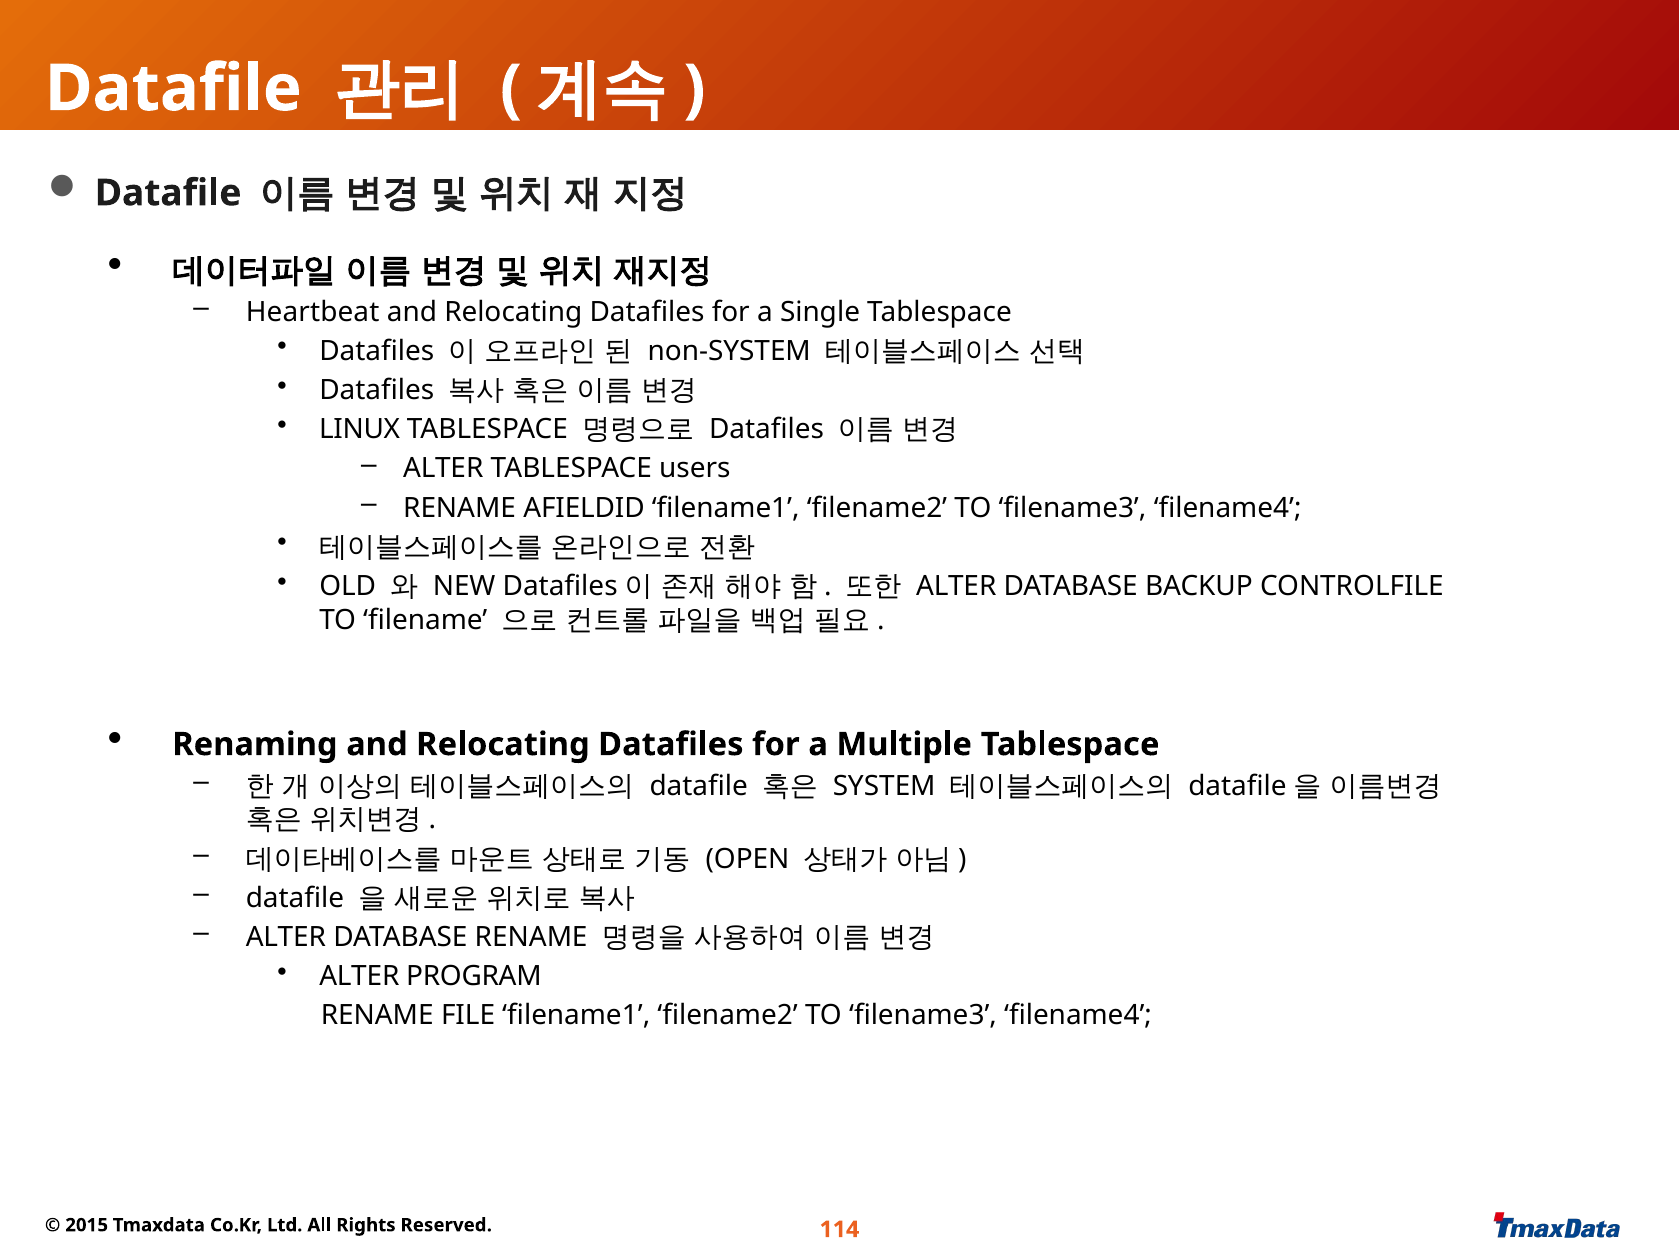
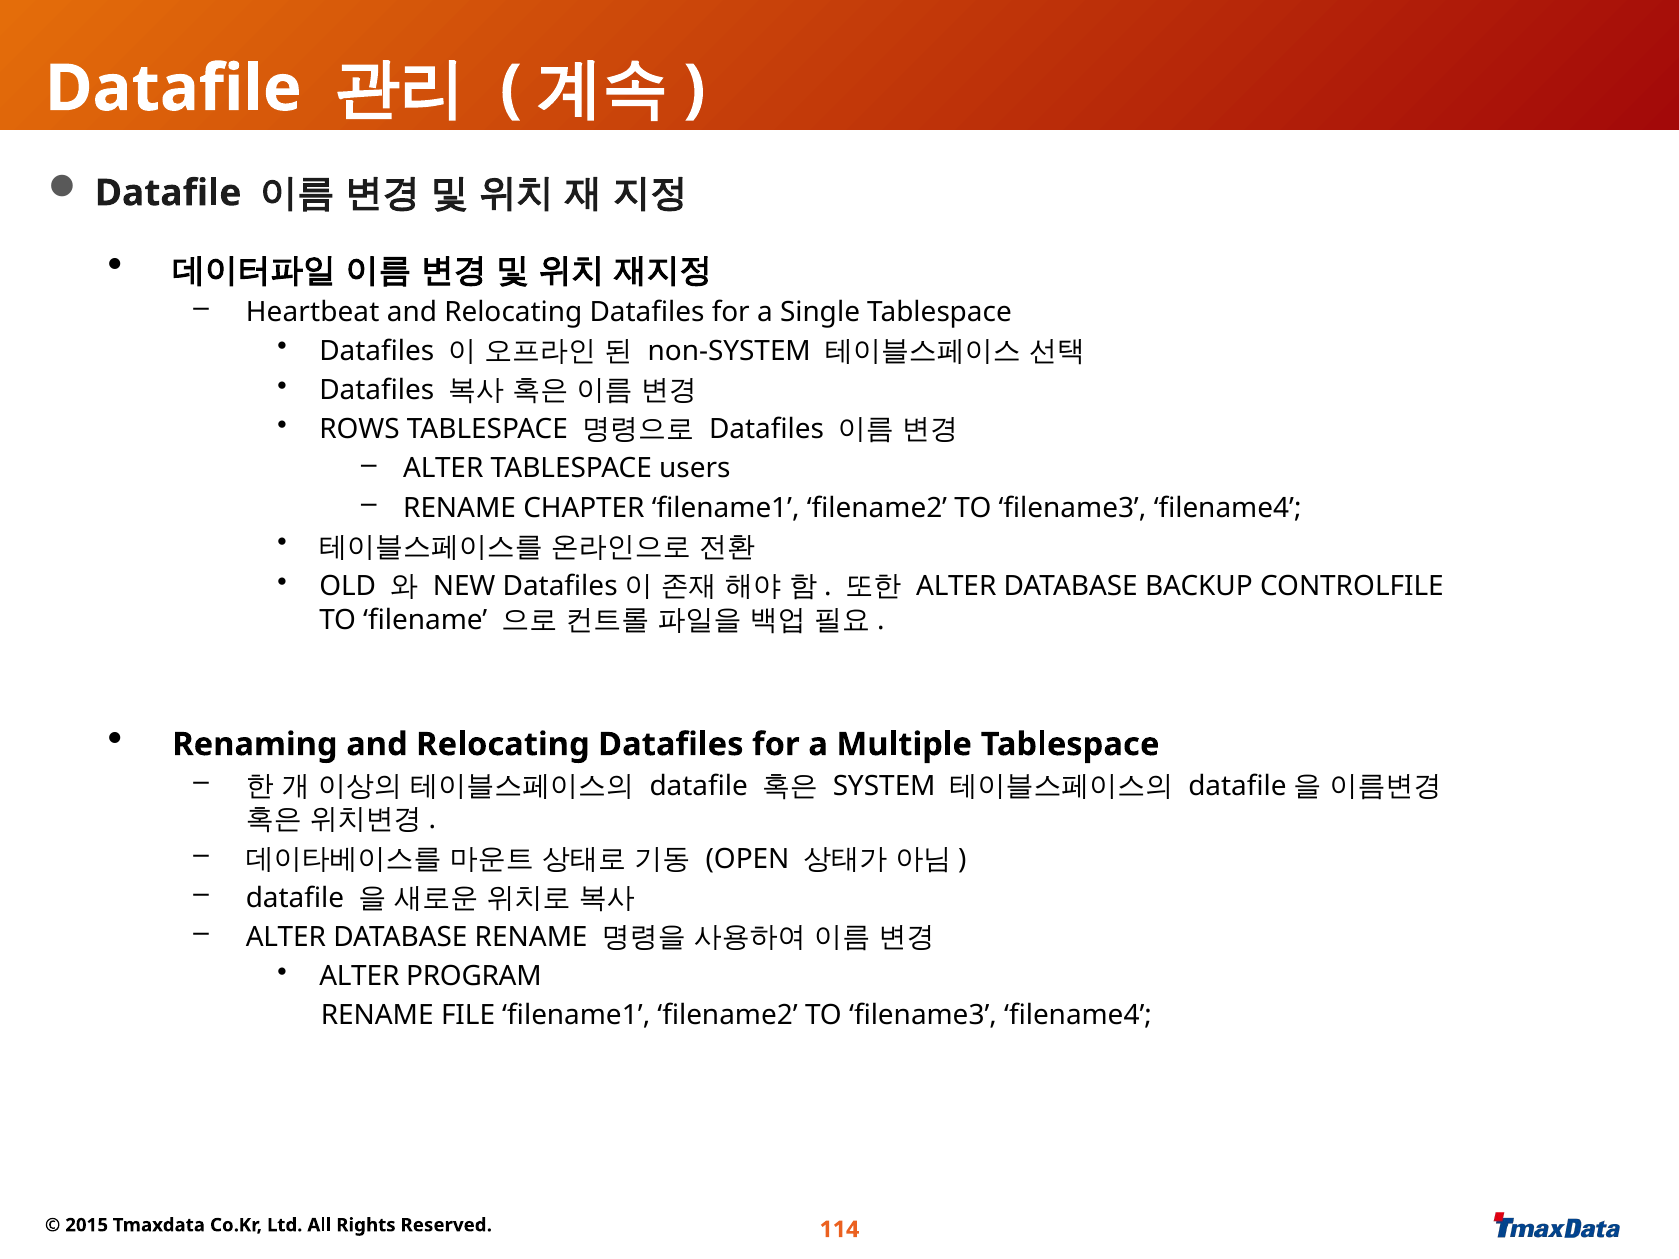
LINUX: LINUX -> ROWS
AFIELDID: AFIELDID -> CHAPTER
